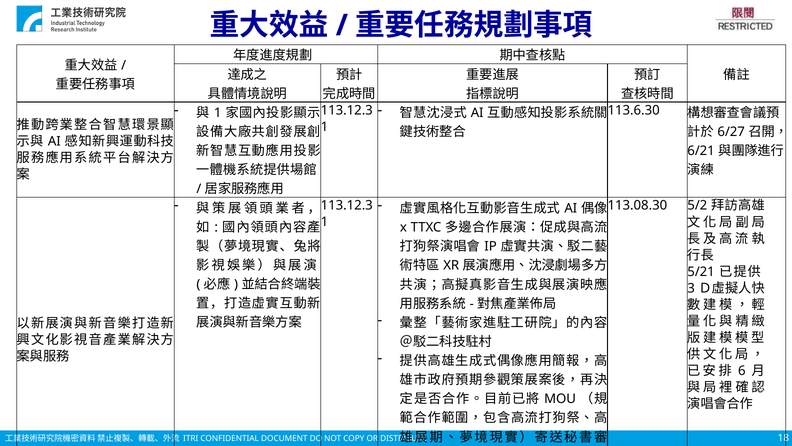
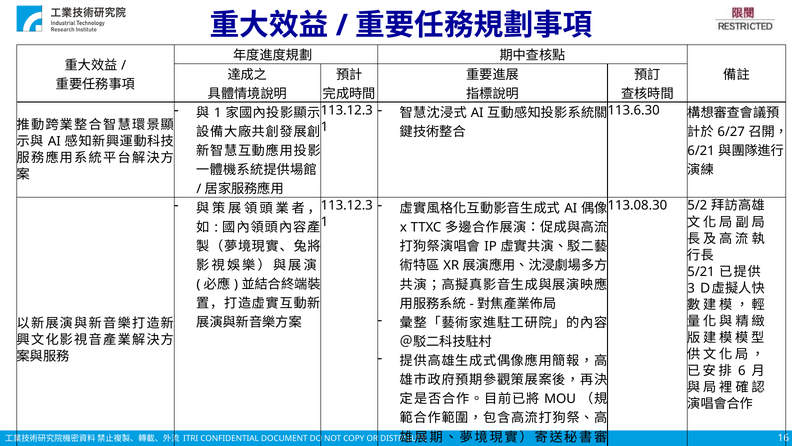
18: 18 -> 16
